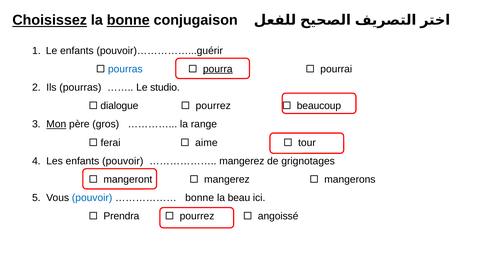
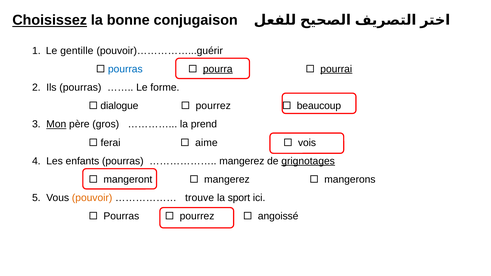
bonne at (128, 20) underline: present -> none
Le enfants: enfants -> gentille
pourrai underline: none -> present
studio: studio -> forme
range: range -> prend
tour: tour -> vois
enfants pouvoir: pouvoir -> pourras
grignotages underline: none -> present
pouvoir at (92, 198) colour: blue -> orange
bonne at (200, 198): bonne -> trouve
beau: beau -> sport
Prendra at (121, 216): Prendra -> Pourras
